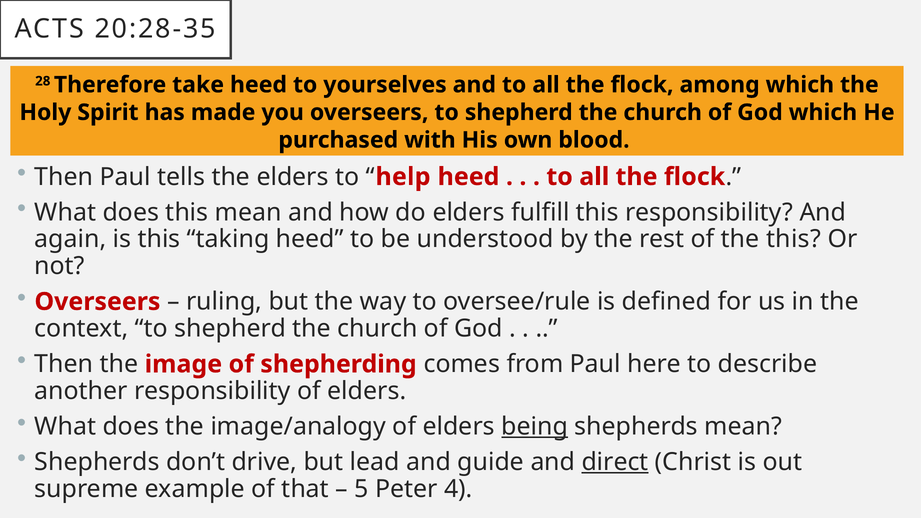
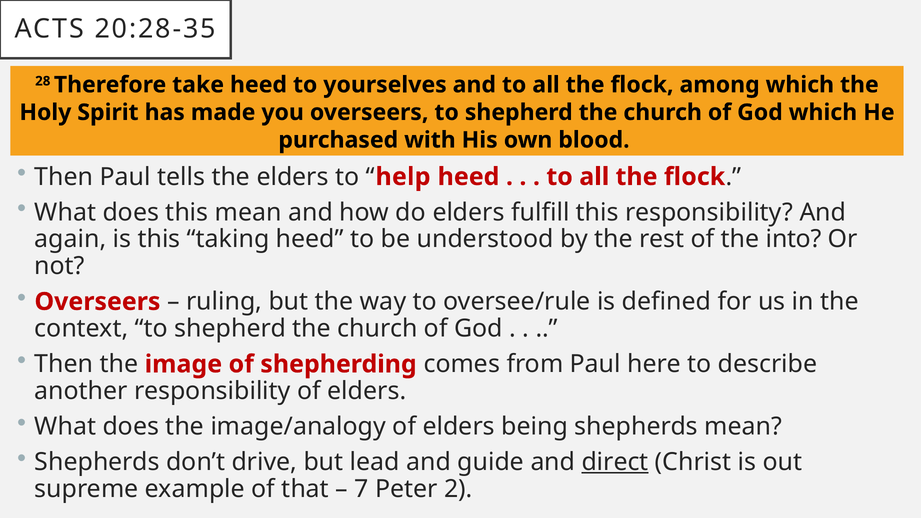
the this: this -> into
being underline: present -> none
5: 5 -> 7
4: 4 -> 2
